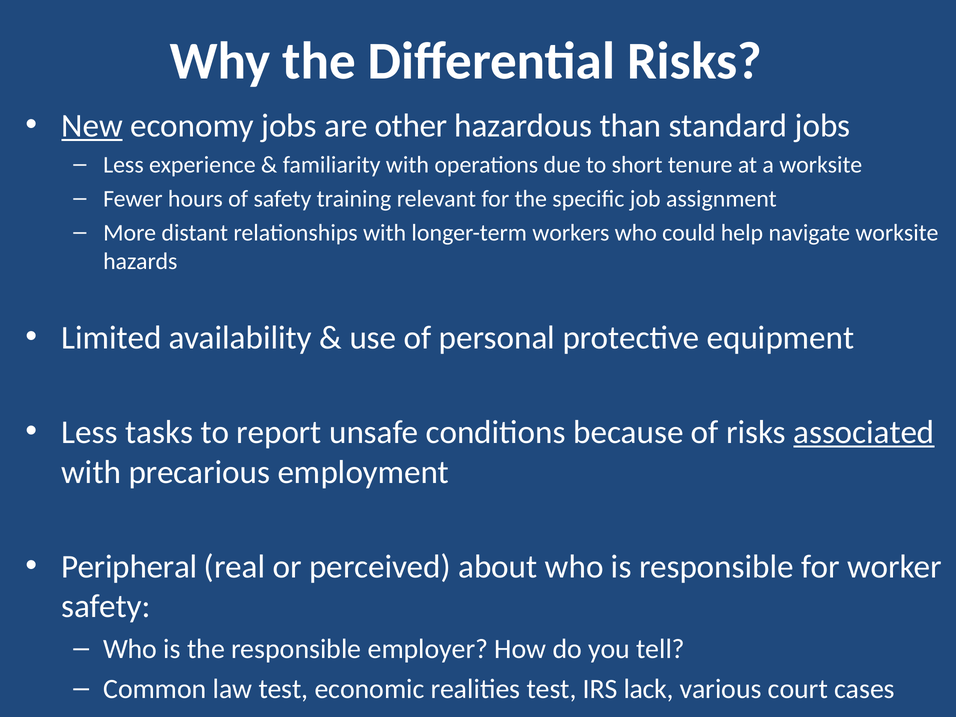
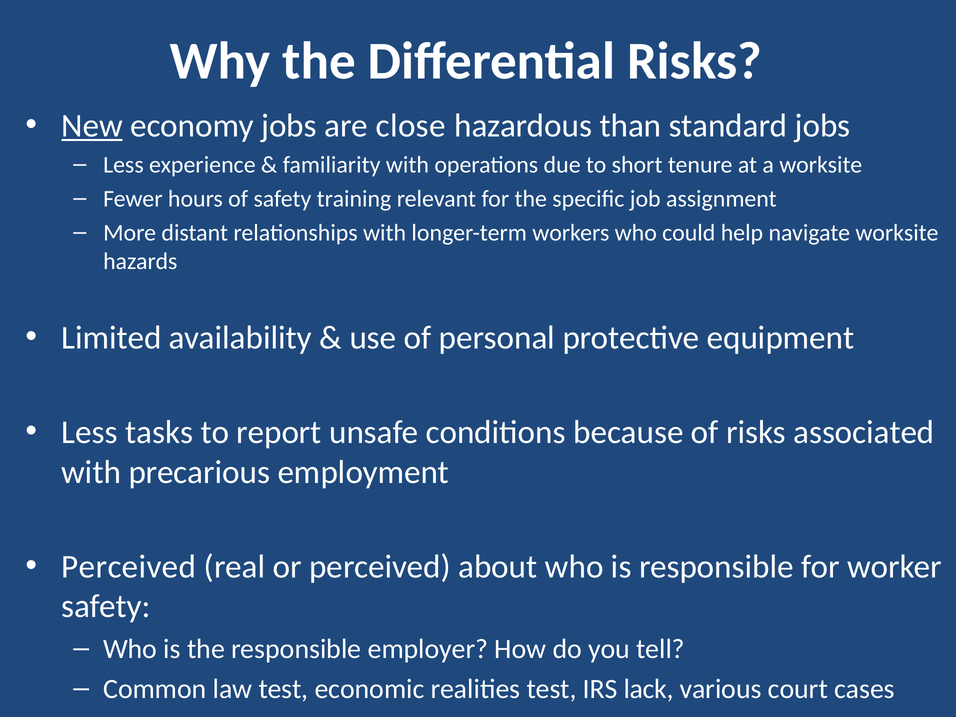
other: other -> close
associated underline: present -> none
Peripheral at (129, 567): Peripheral -> Perceived
